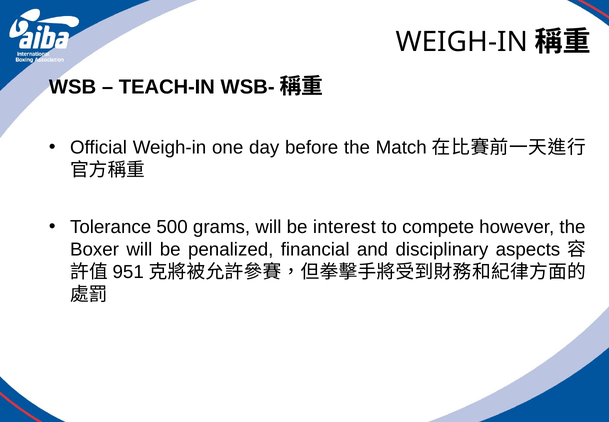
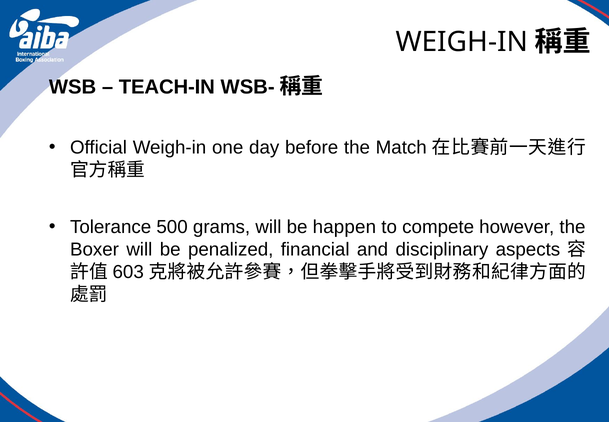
interest: interest -> happen
951: 951 -> 603
